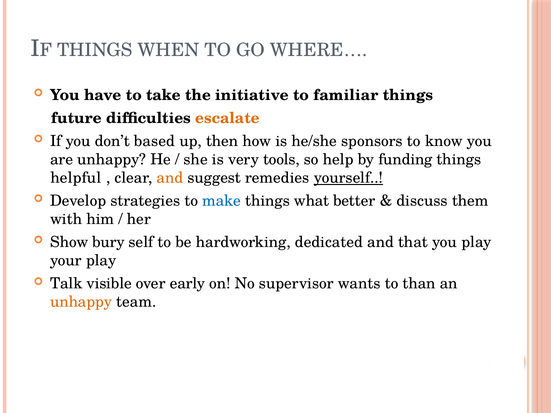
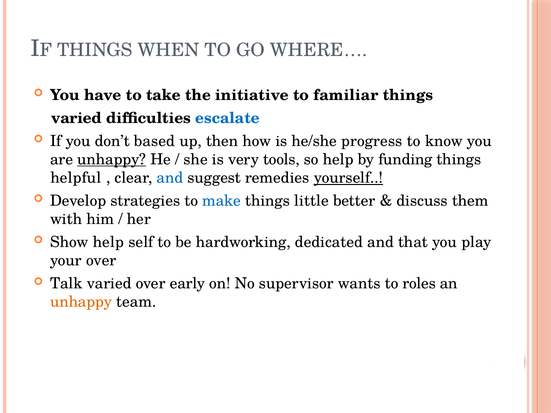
future at (76, 118): future -> varied
escalate colour: orange -> blue
sponsors: sponsors -> progress
unhappy at (112, 160) underline: none -> present
and at (170, 178) colour: orange -> blue
what: what -> little
Show bury: bury -> help
your play: play -> over
Talk visible: visible -> varied
than: than -> roles
